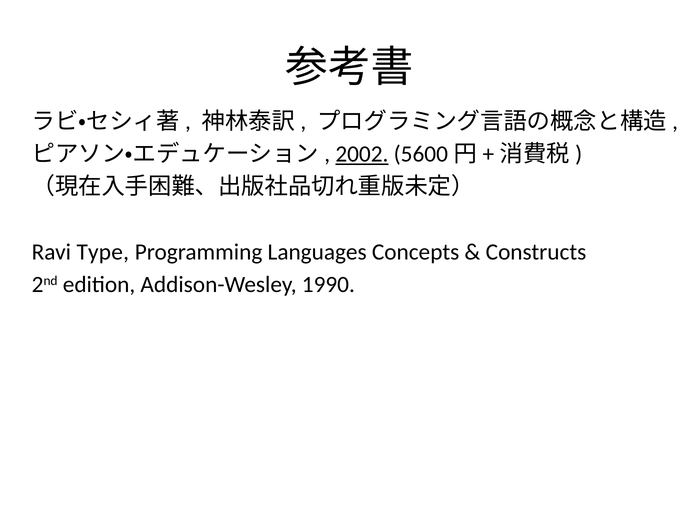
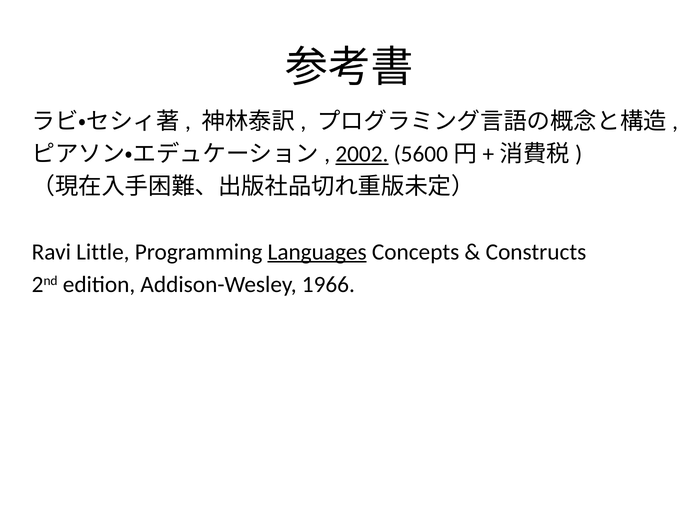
Type: Type -> Little
Languages underline: none -> present
1990: 1990 -> 1966
